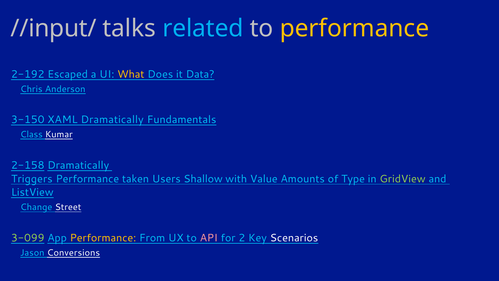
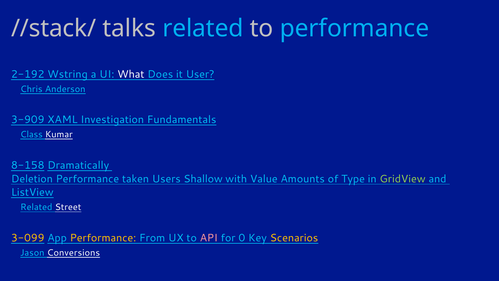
//input/: //input/ -> //stack/
performance at (354, 28) colour: yellow -> light blue
Escaped: Escaped -> Wstring
What colour: yellow -> white
Data: Data -> User
3-150: 3-150 -> 3-909
XAML Dramatically: Dramatically -> Investigation
2-158: 2-158 -> 8-158
Triggers: Triggers -> Deletion
Change at (36, 207): Change -> Related
3-099 colour: light green -> yellow
2: 2 -> 0
Scenarios colour: white -> yellow
